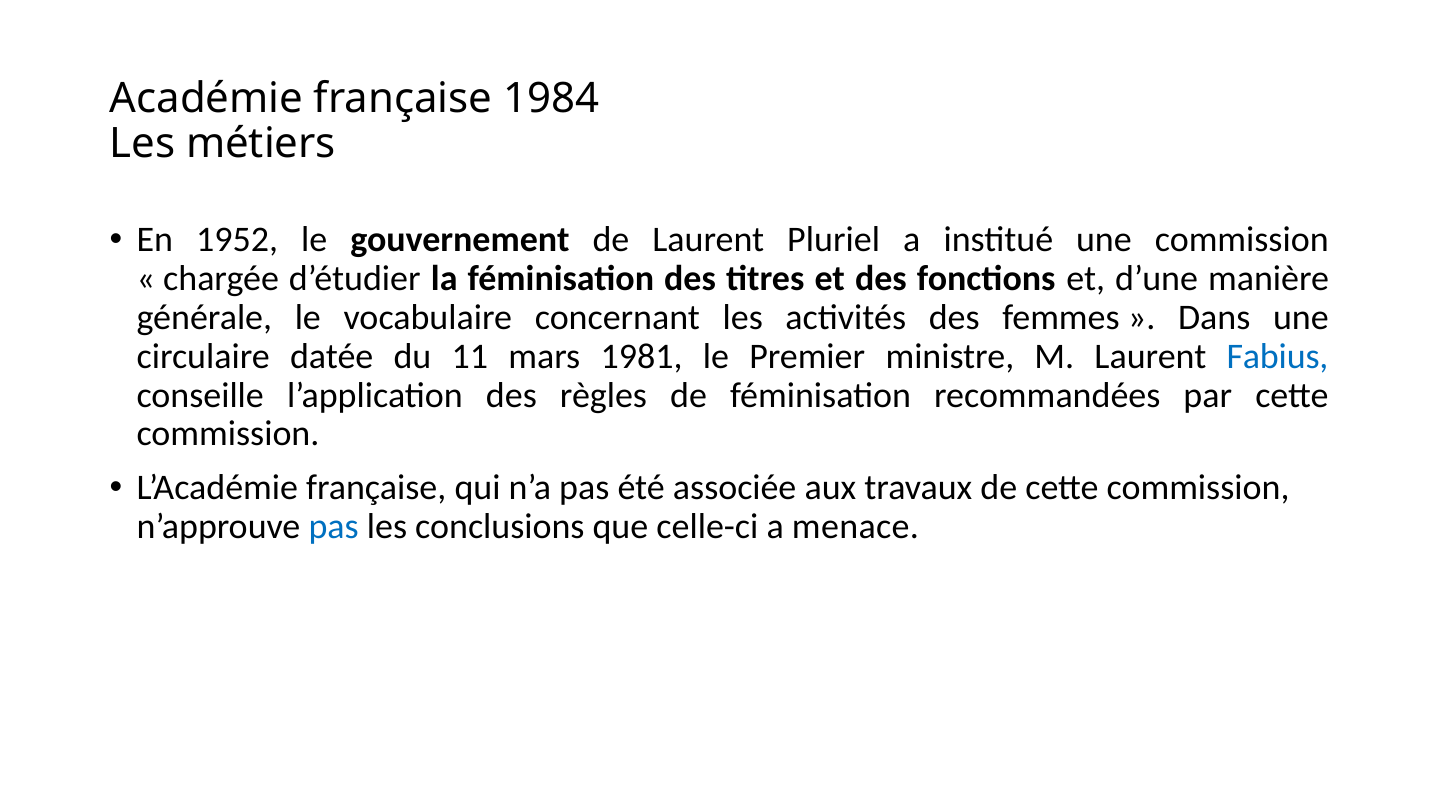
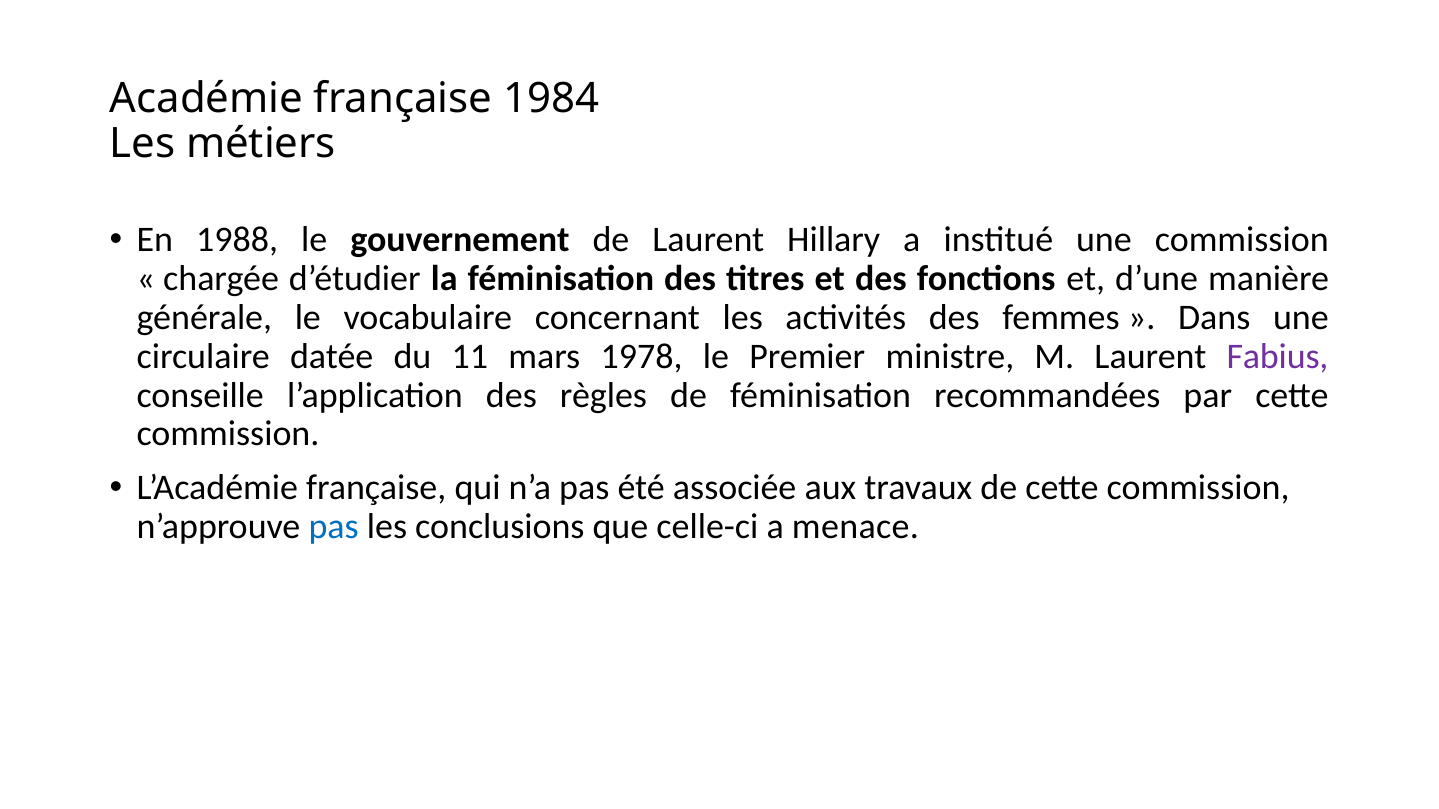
1952: 1952 -> 1988
Pluriel: Pluriel -> Hillary
1981: 1981 -> 1978
Fabius colour: blue -> purple
